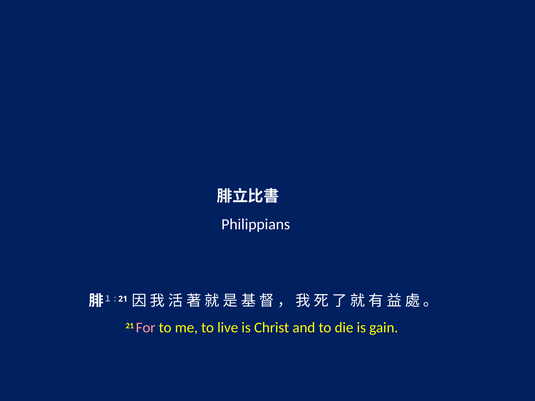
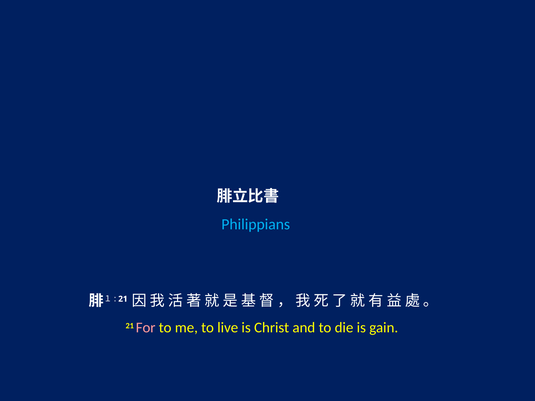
Philippians colour: white -> light blue
